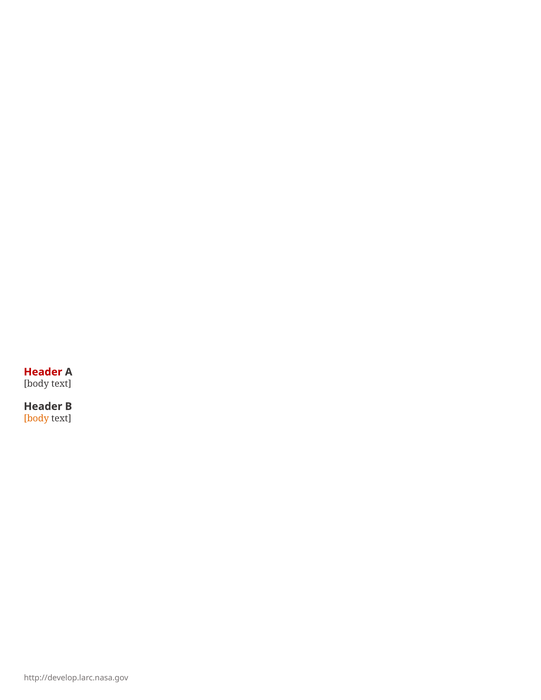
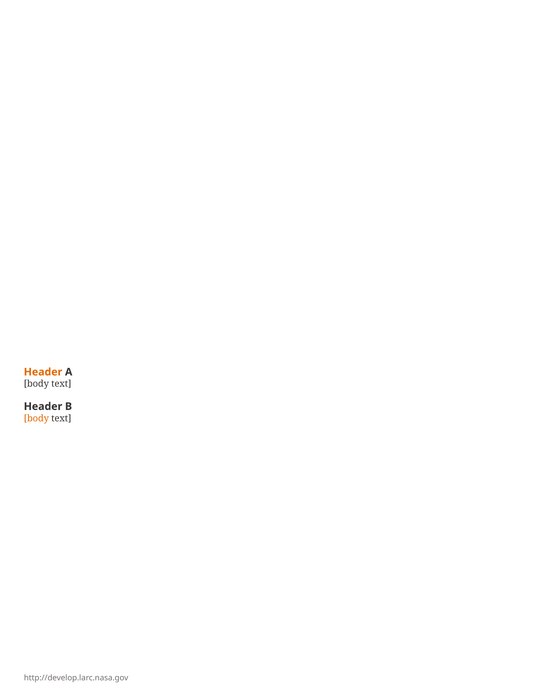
Header at (43, 372) colour: red -> orange
